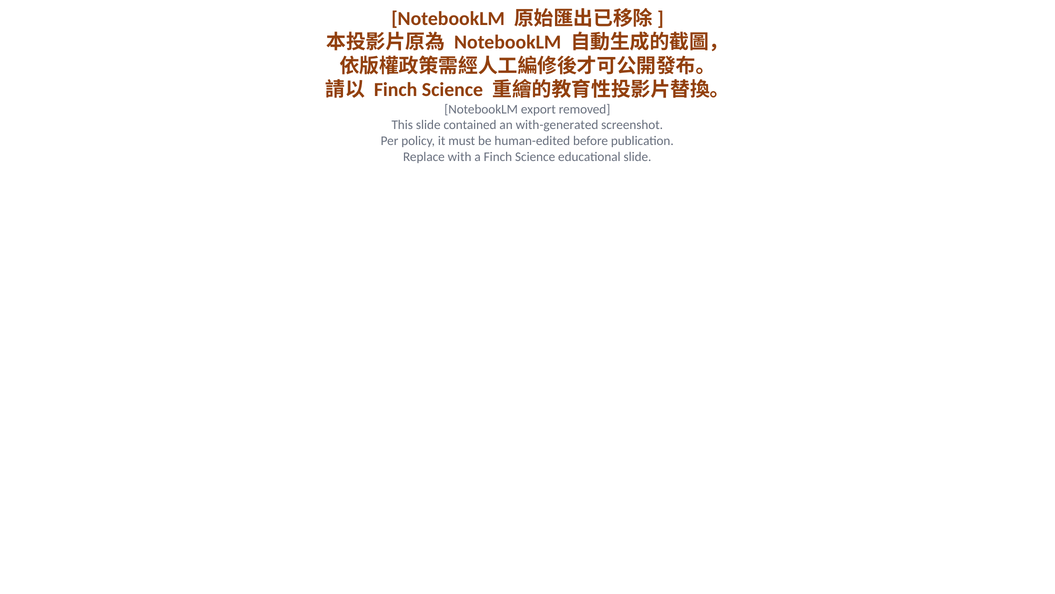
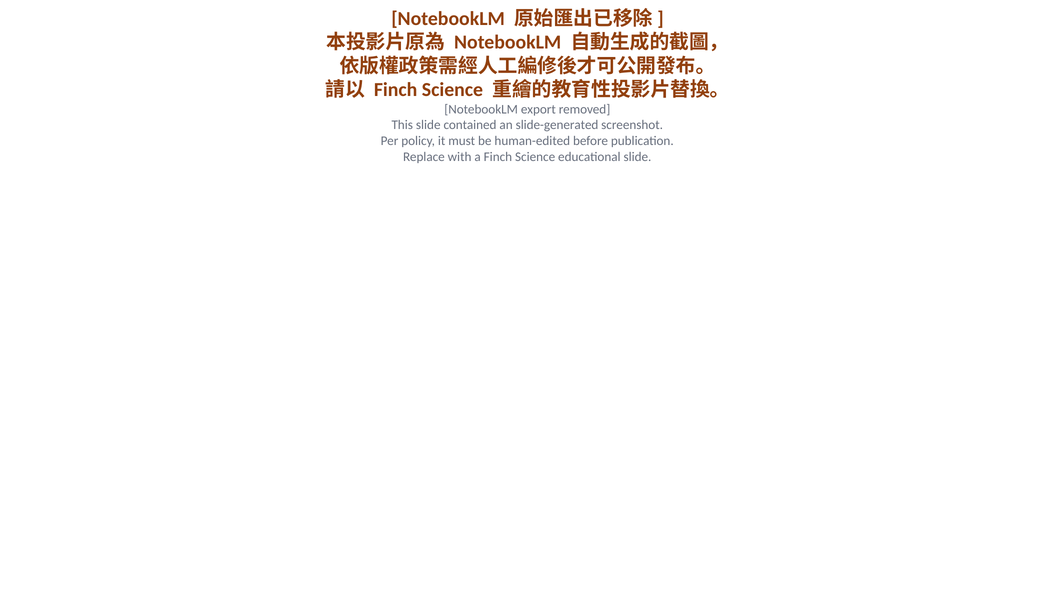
with-generated: with-generated -> slide-generated
